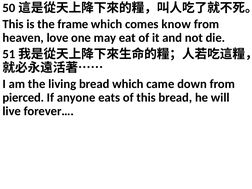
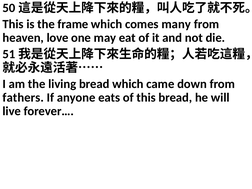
know: know -> many
pierced: pierced -> fathers
